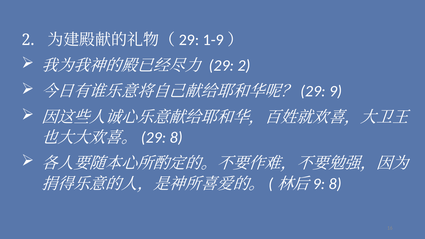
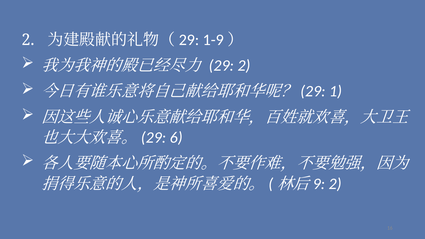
9: 9 -> 1
8 at (176, 138): 8 -> 6
8 at (335, 184): 8 -> 2
